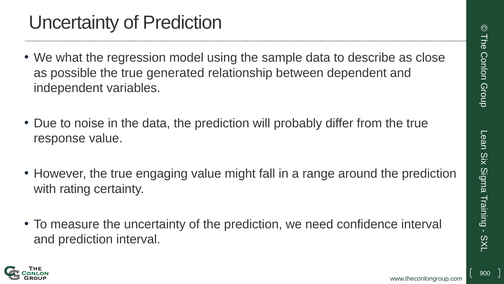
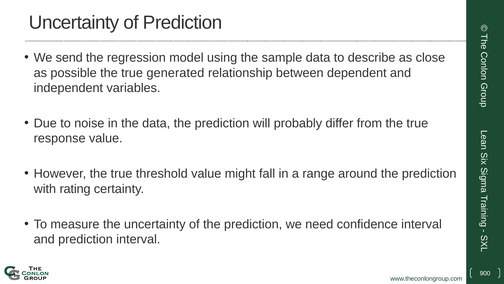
what: what -> send
engaging: engaging -> threshold
